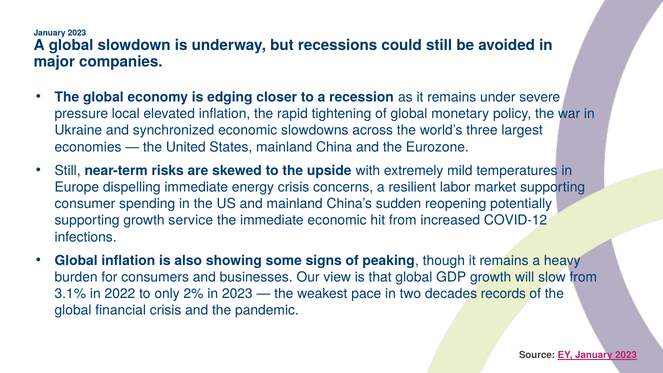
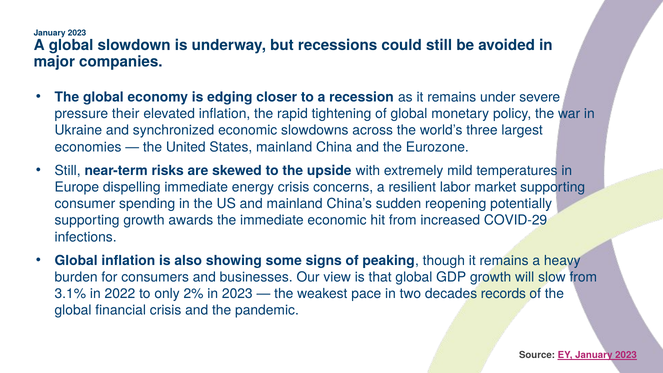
local: local -> their
service: service -> awards
COVID-12: COVID-12 -> COVID-29
